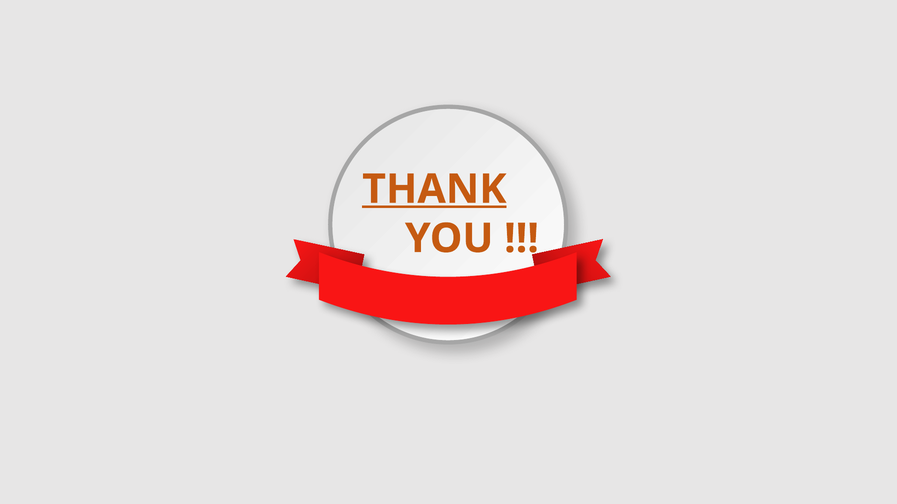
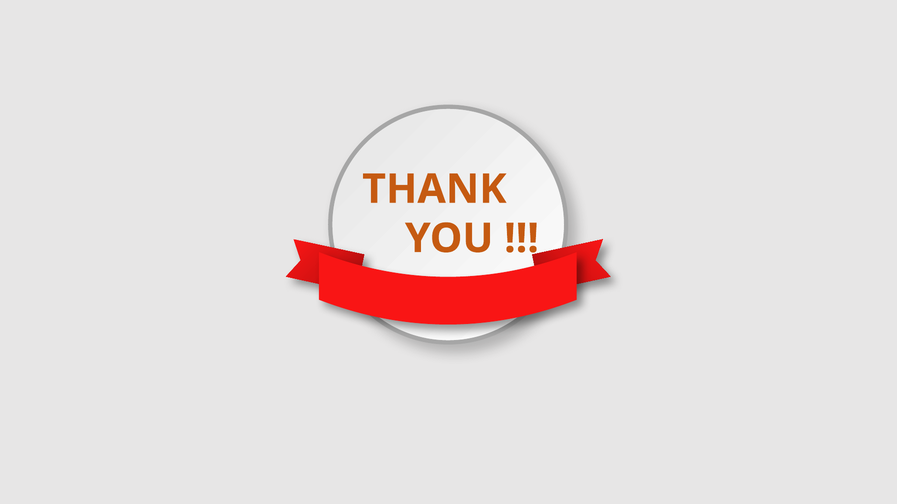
THANK underline: present -> none
